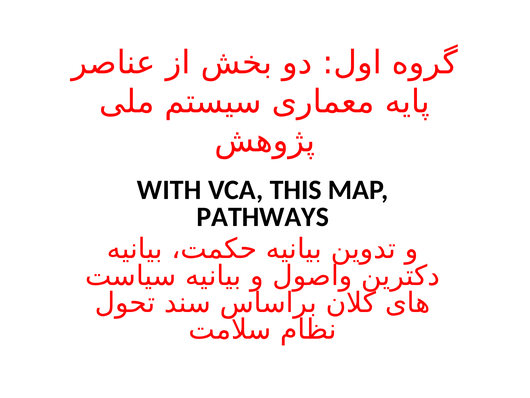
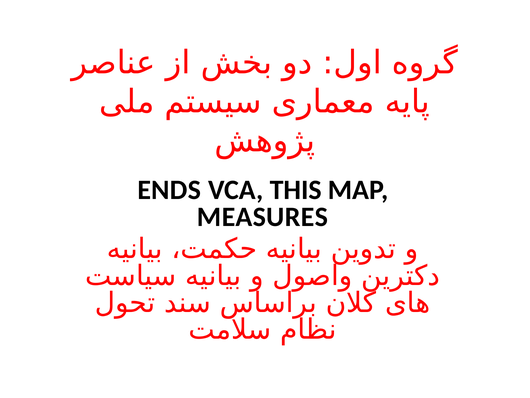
WITH: WITH -> ENDS
PATHWAYS: PATHWAYS -> MEASURES
